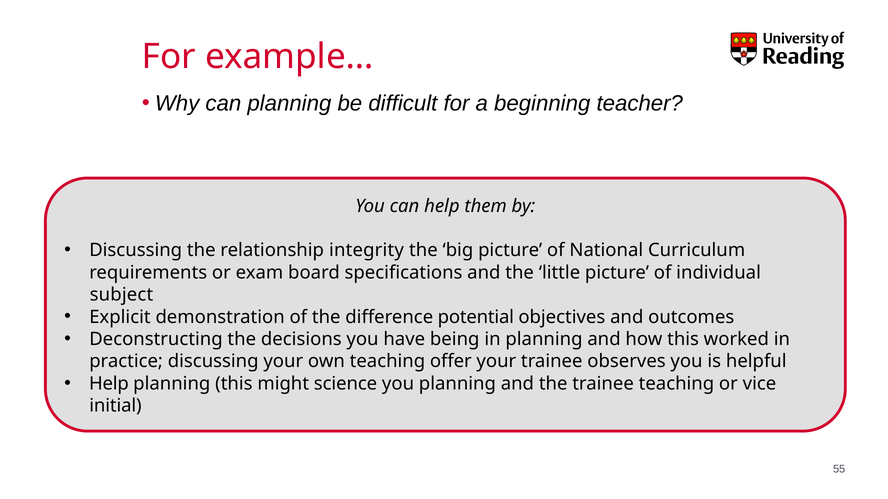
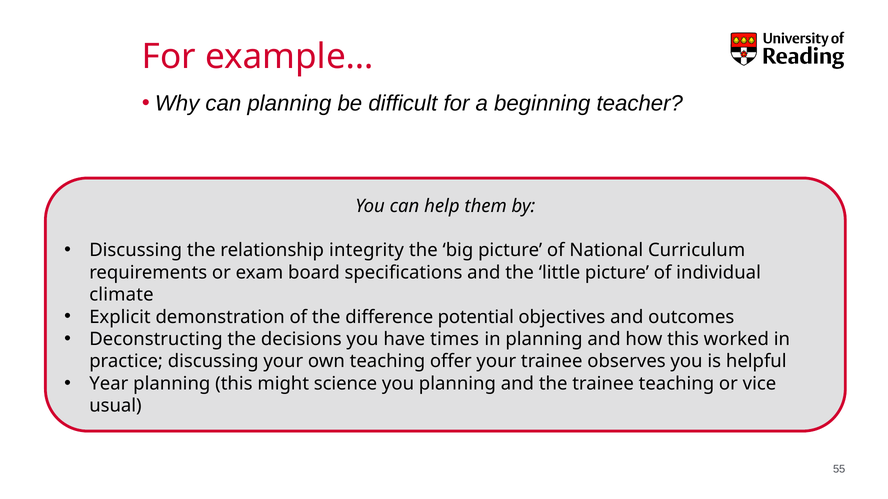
subject: subject -> climate
being: being -> times
Help at (109, 384): Help -> Year
initial: initial -> usual
